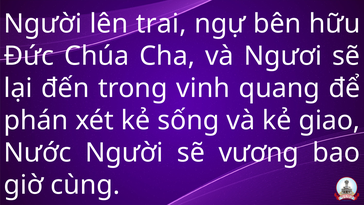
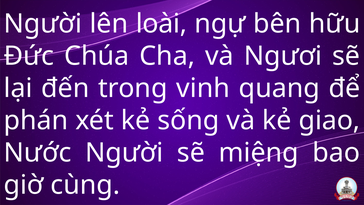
trai: trai -> loài
vương: vương -> miệng
